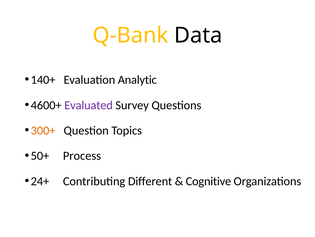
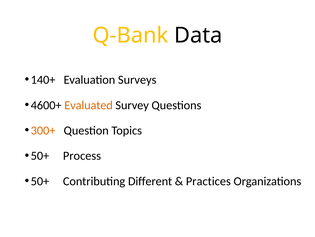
Analytic: Analytic -> Surveys
Evaluated colour: purple -> orange
24+ at (40, 181): 24+ -> 50+
Cognitive: Cognitive -> Practices
